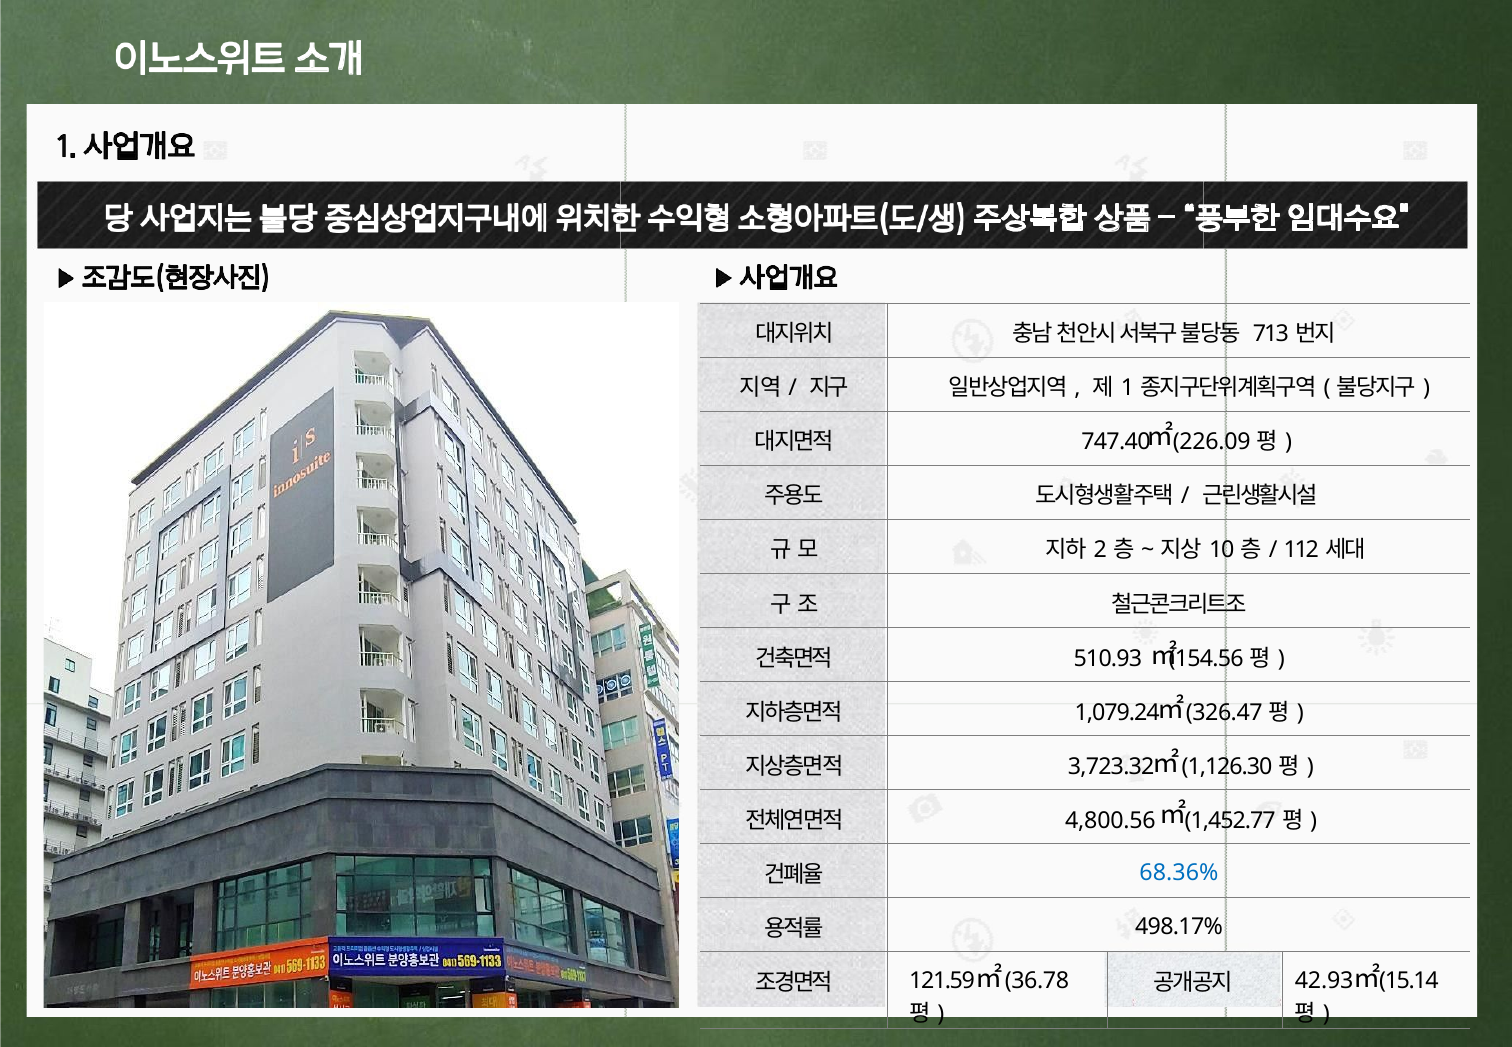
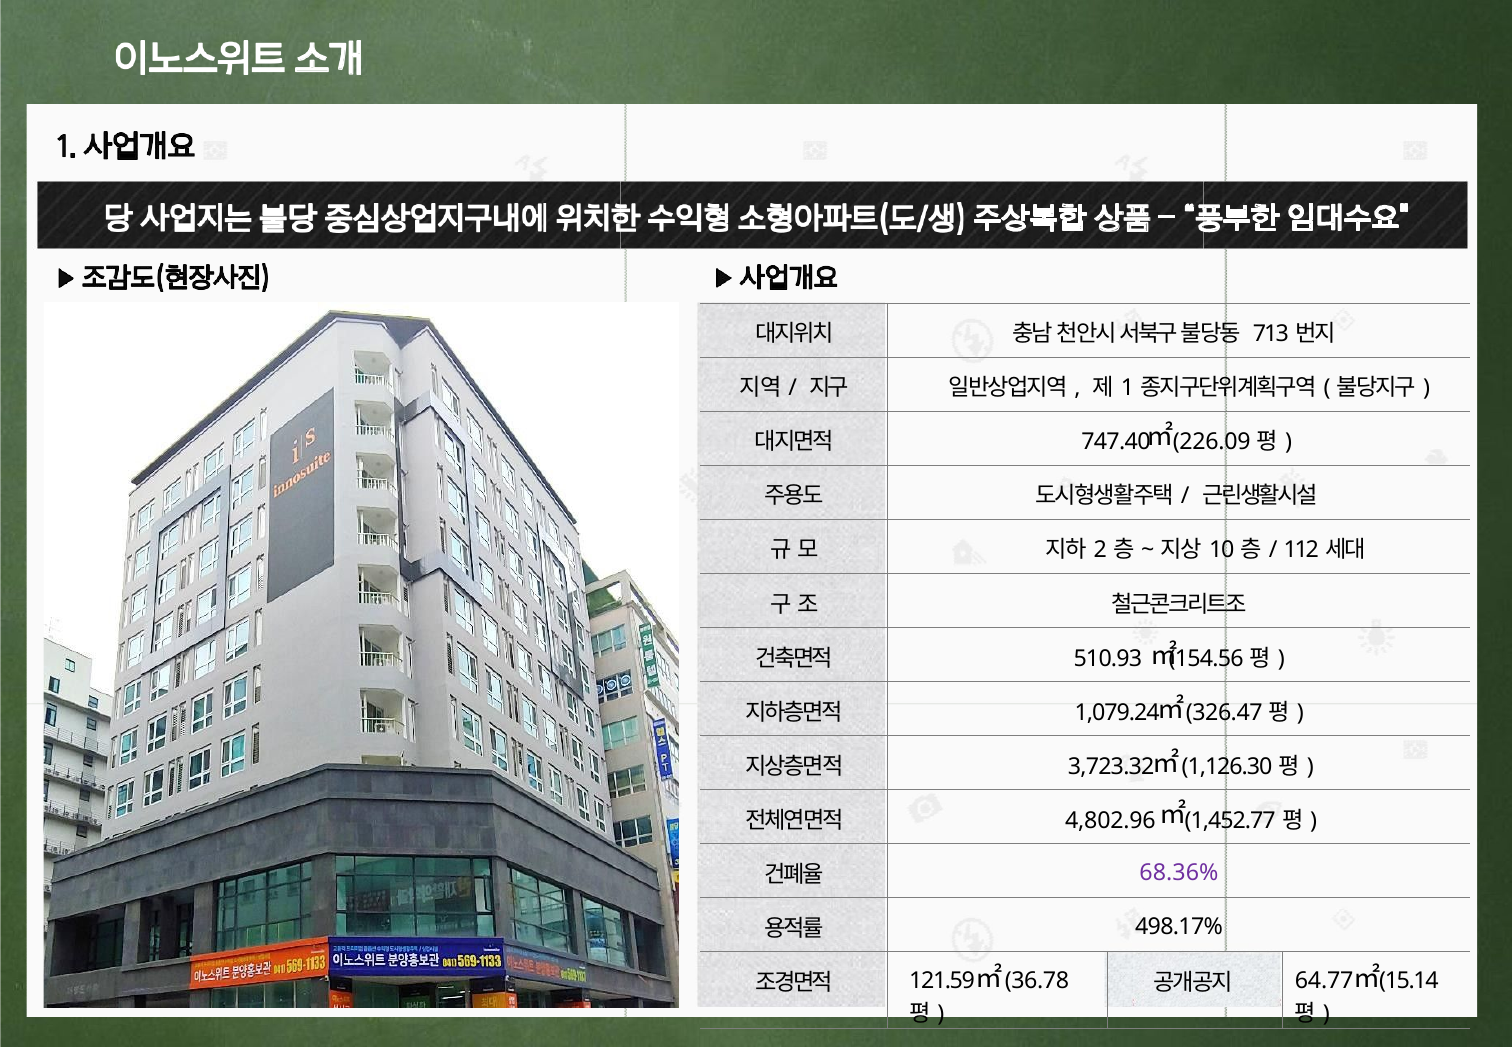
4,800.56: 4,800.56 -> 4,802.96
68.36% colour: blue -> purple
42.93: 42.93 -> 64.77
